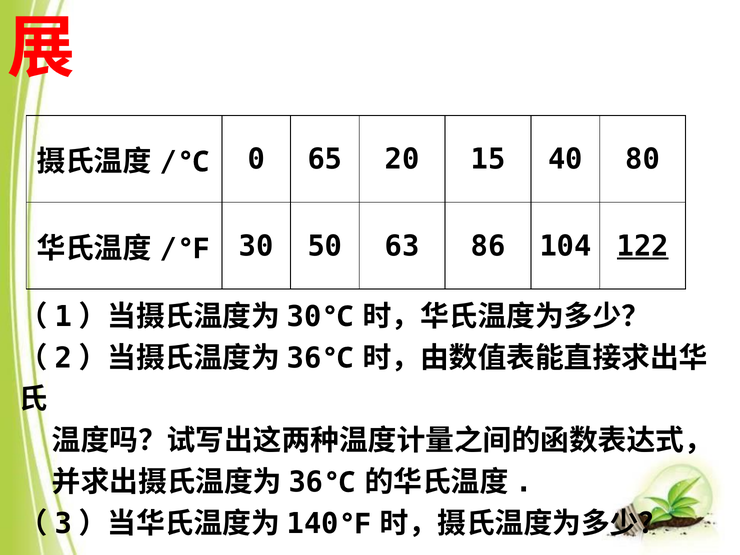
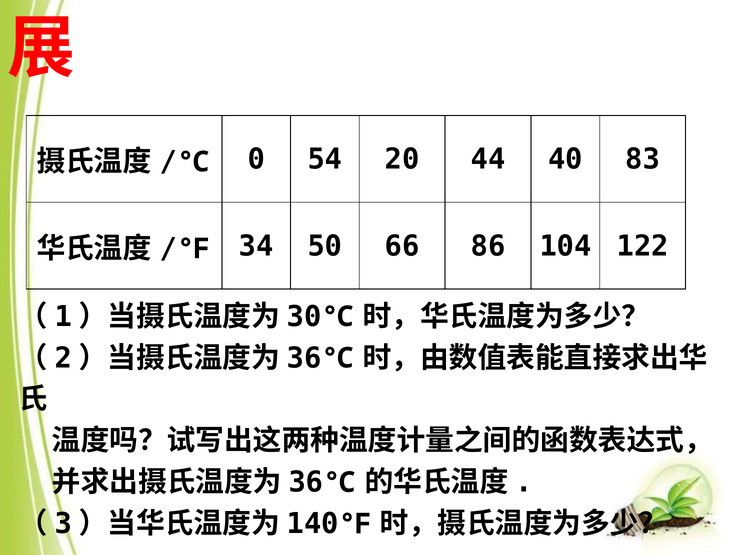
65: 65 -> 54
15: 15 -> 44
80: 80 -> 83
30: 30 -> 34
63: 63 -> 66
122 underline: present -> none
